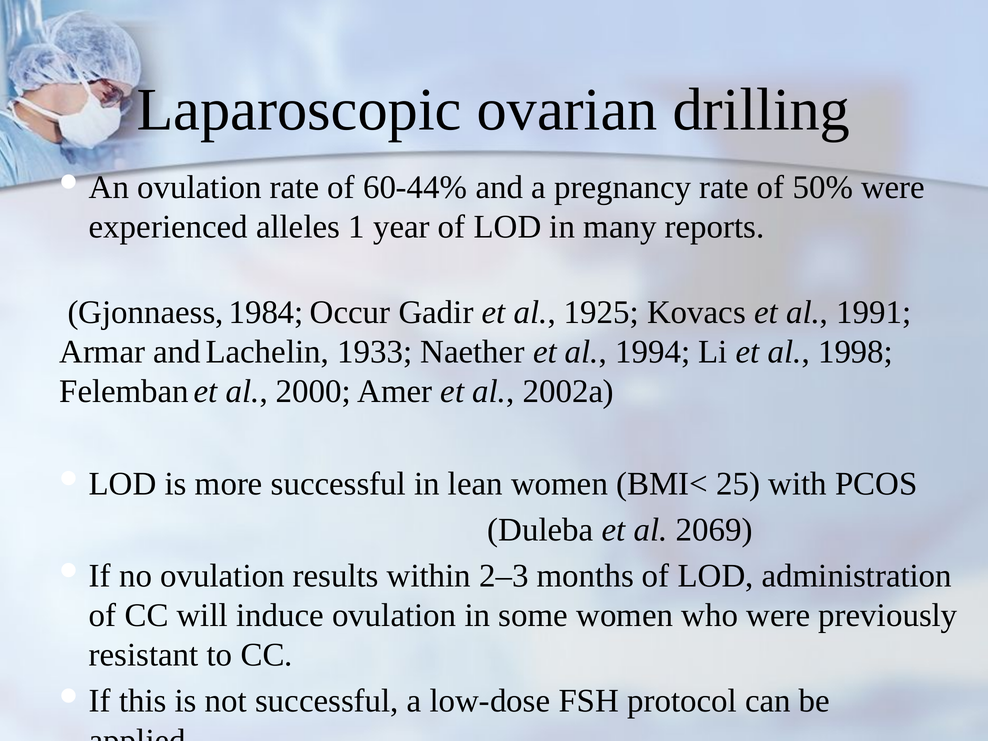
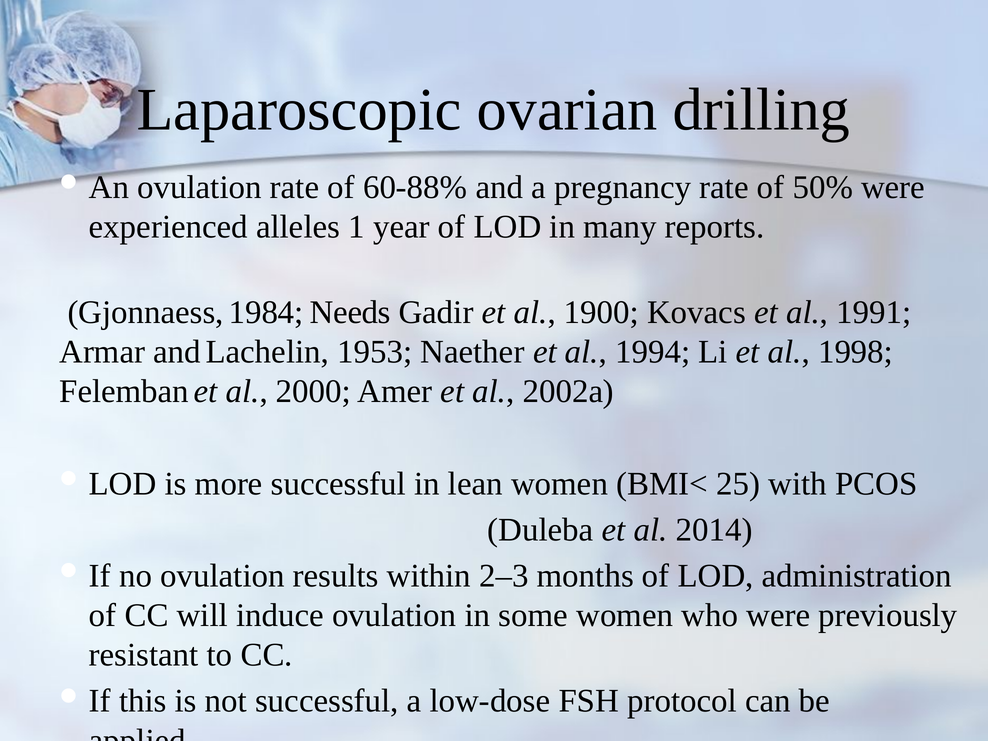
60-44%: 60-44% -> 60-88%
Occur: Occur -> Needs
1925: 1925 -> 1900
1933: 1933 -> 1953
2069: 2069 -> 2014
